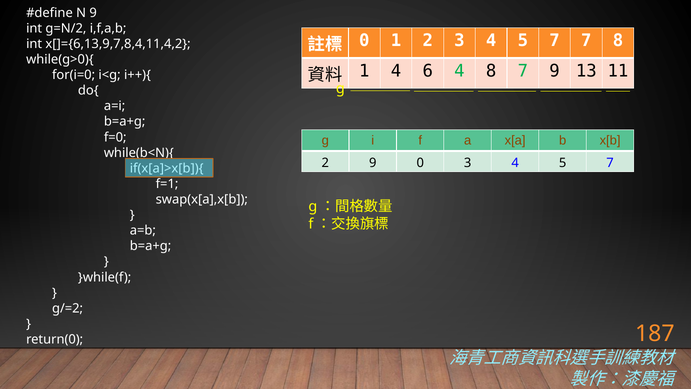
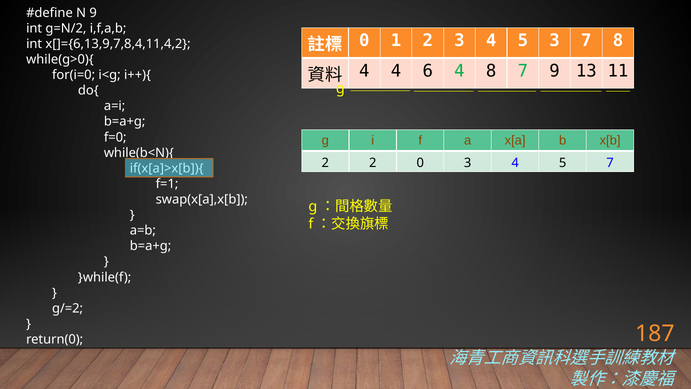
7 at (555, 41): 7 -> 3
1 at (364, 71): 1 -> 4
2 9: 9 -> 2
